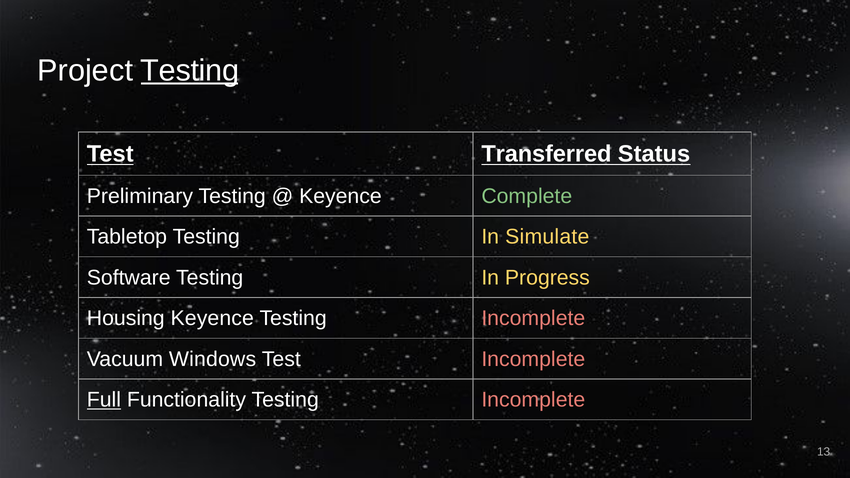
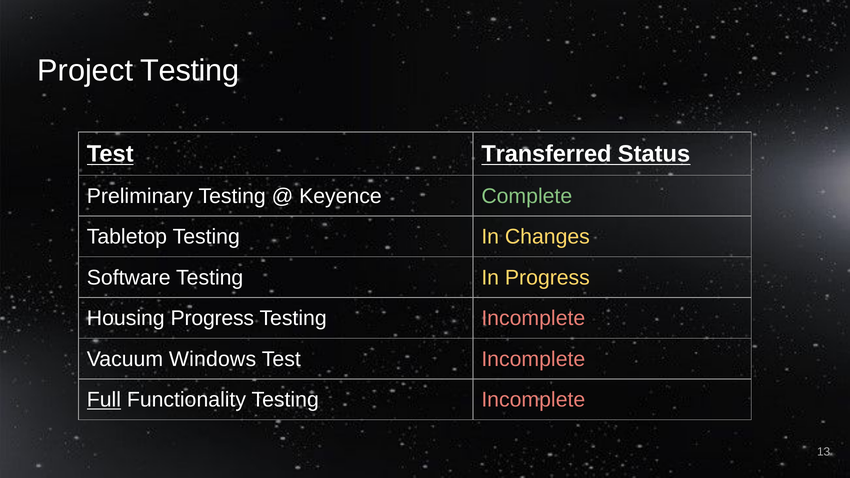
Testing at (190, 70) underline: present -> none
Simulate: Simulate -> Changes
Housing Keyence: Keyence -> Progress
